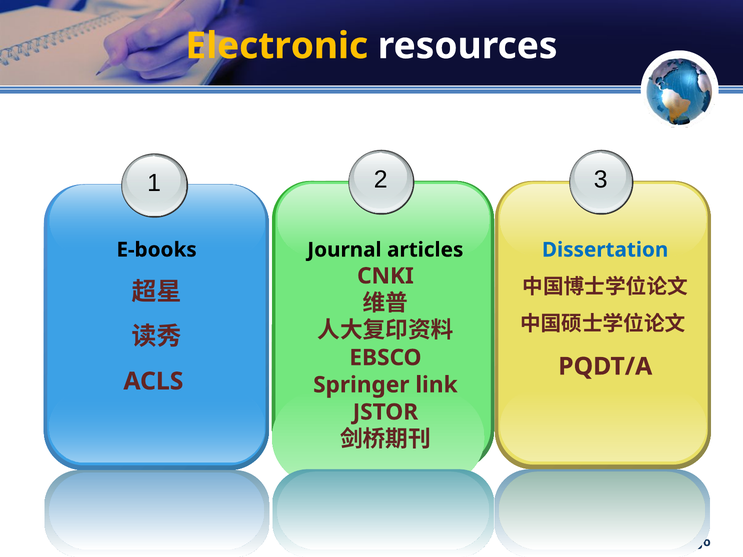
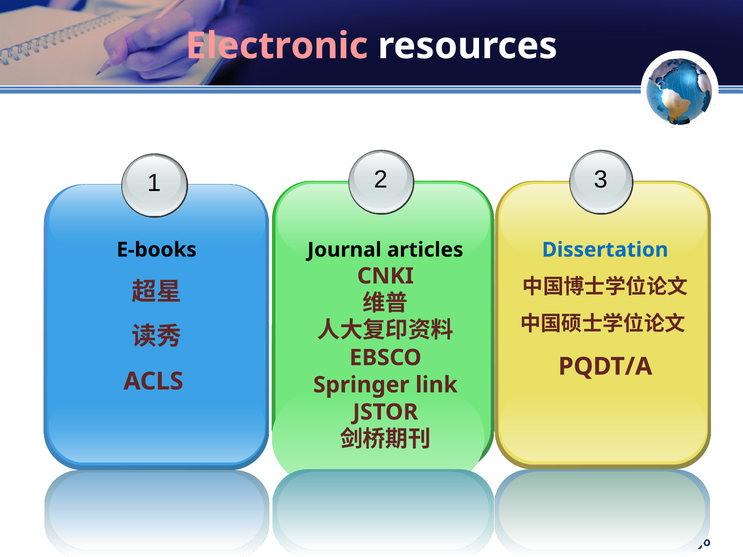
Electronic colour: yellow -> pink
